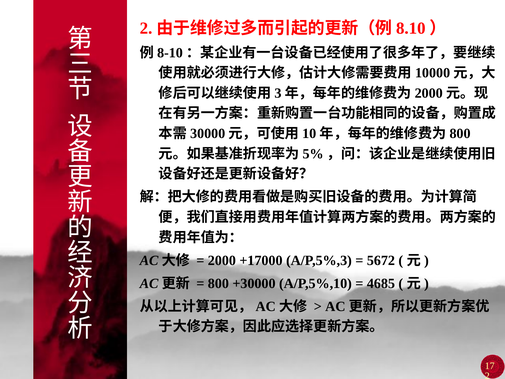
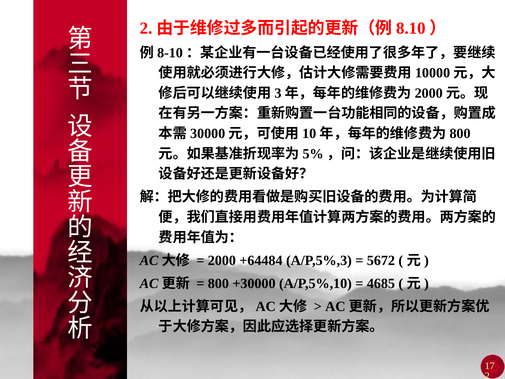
+17000: +17000 -> +64484
